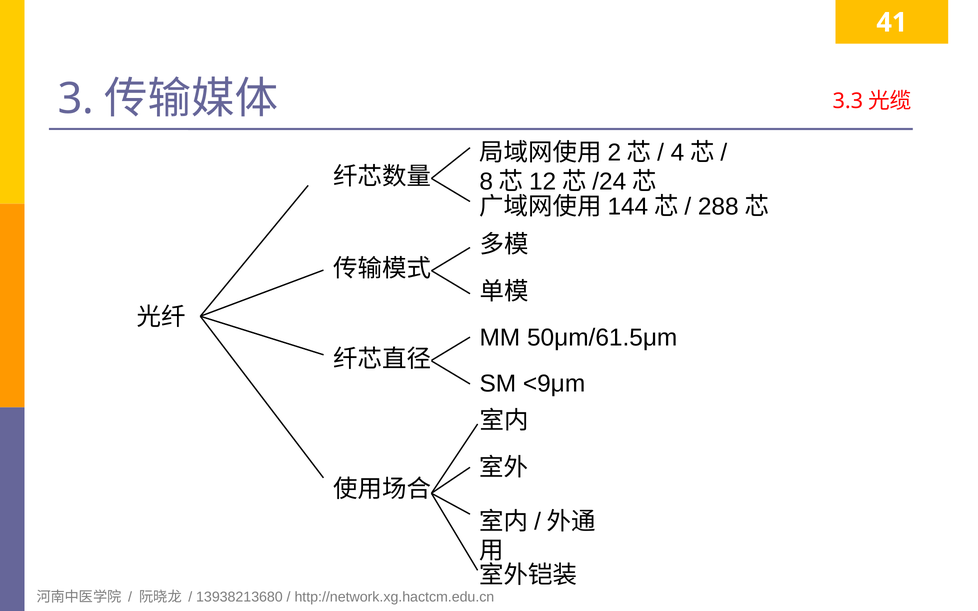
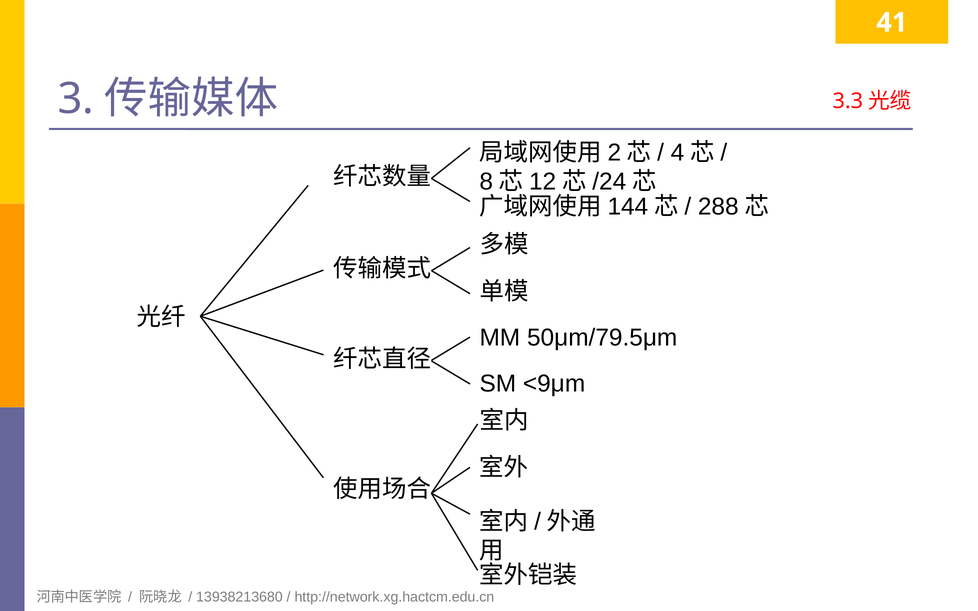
50μm/61.5μm: 50μm/61.5μm -> 50μm/79.5μm
